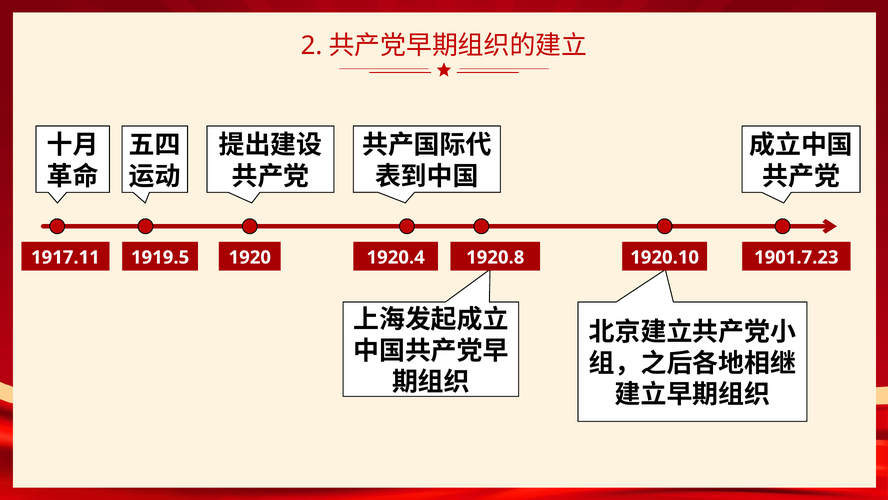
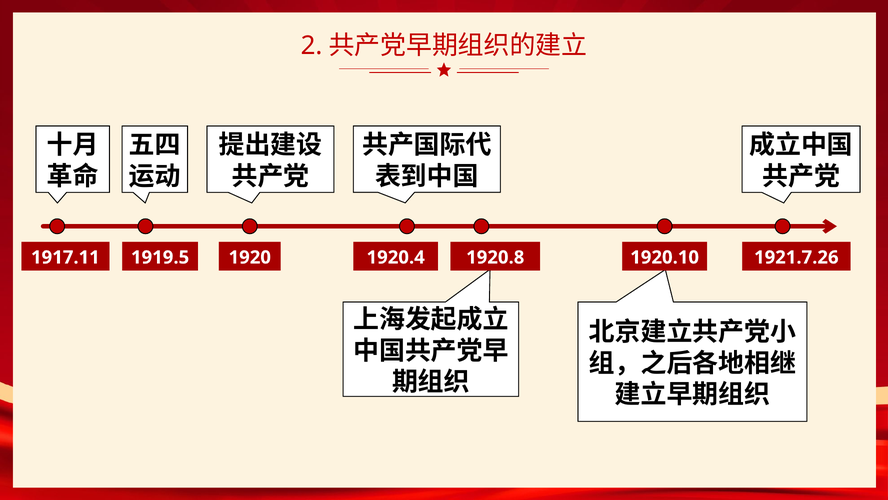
1901.7.23: 1901.7.23 -> 1921.7.26
